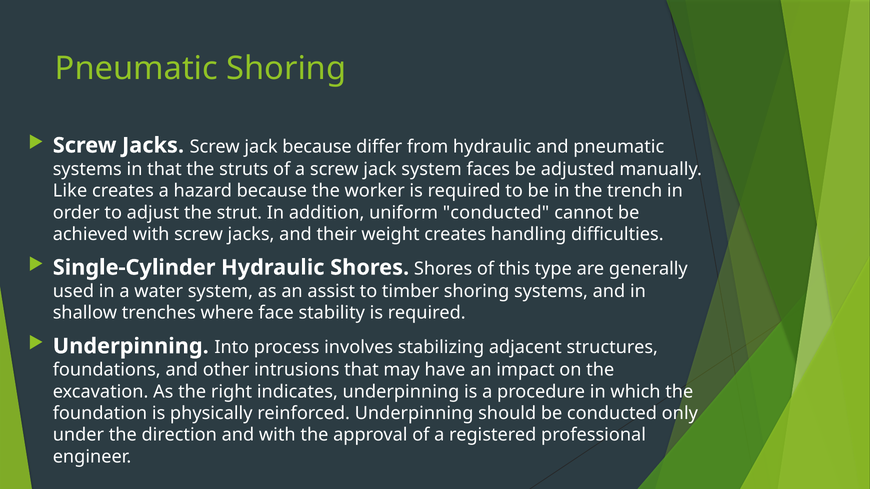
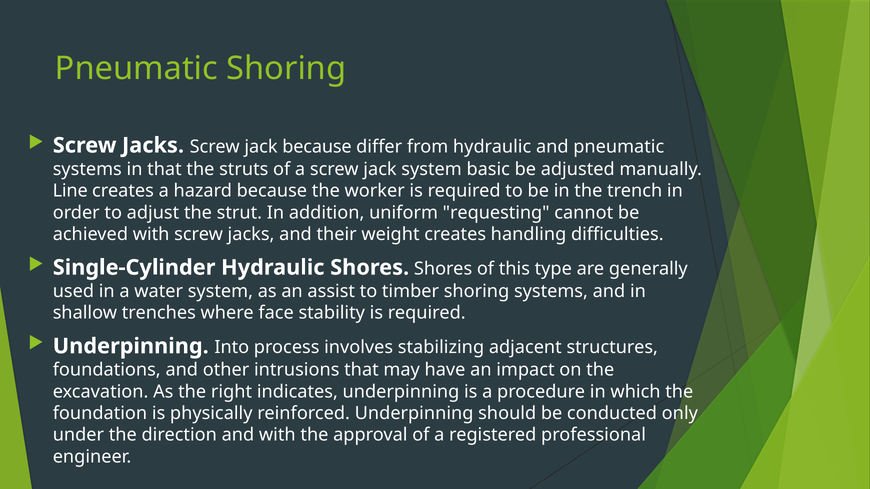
faces: faces -> basic
Like: Like -> Line
uniform conducted: conducted -> requesting
